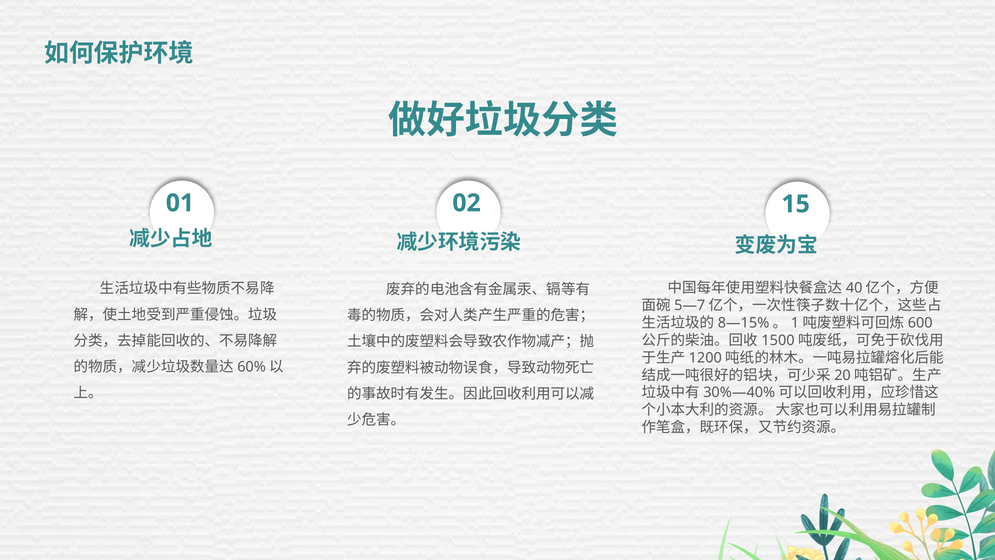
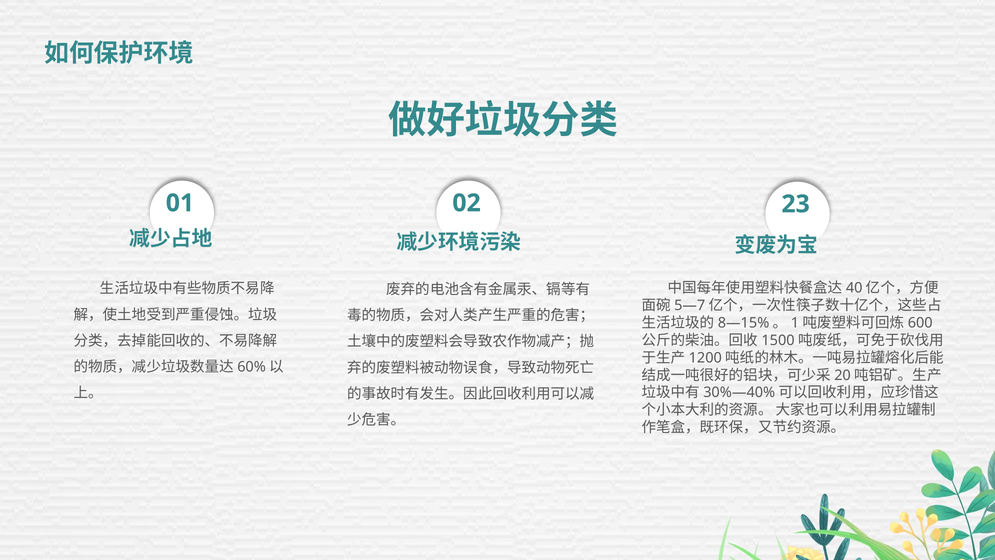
15: 15 -> 23
